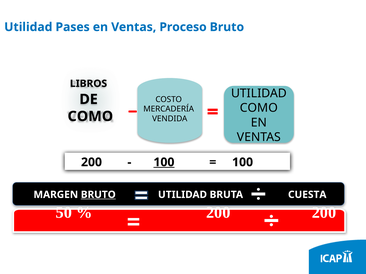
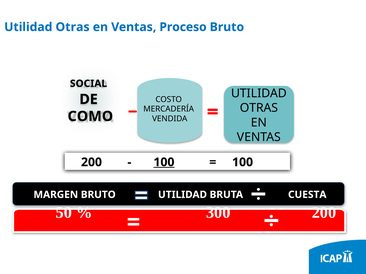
Pases at (73, 27): Pases -> Otras
LIBROS: LIBROS -> SOCIAL
COMO at (259, 108): COMO -> OTRAS
BRUTO at (98, 195) underline: present -> none
200 at (218, 213): 200 -> 300
